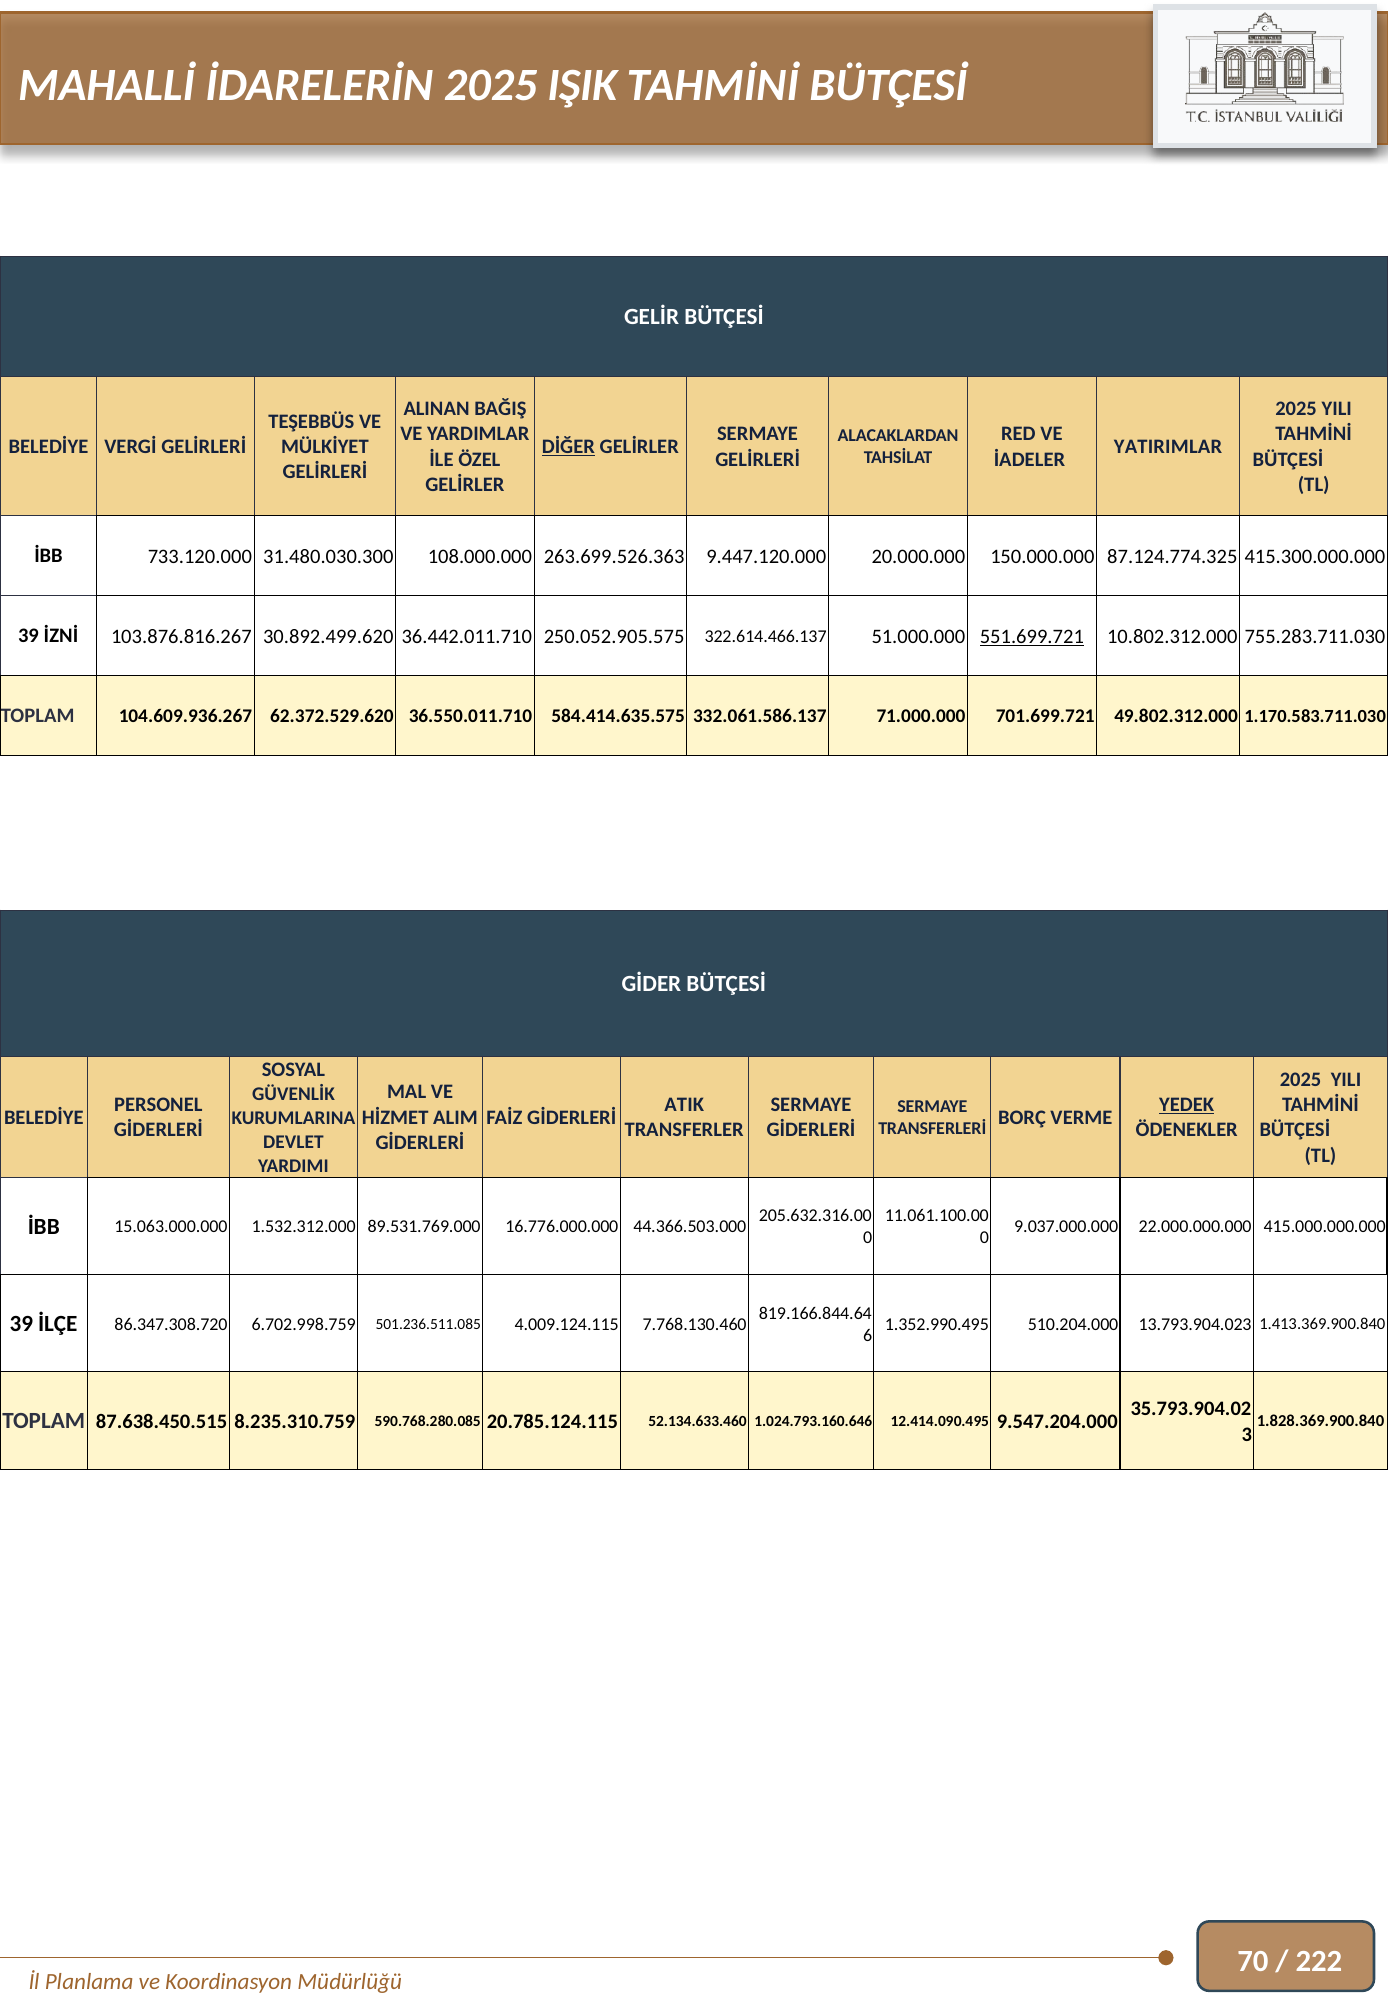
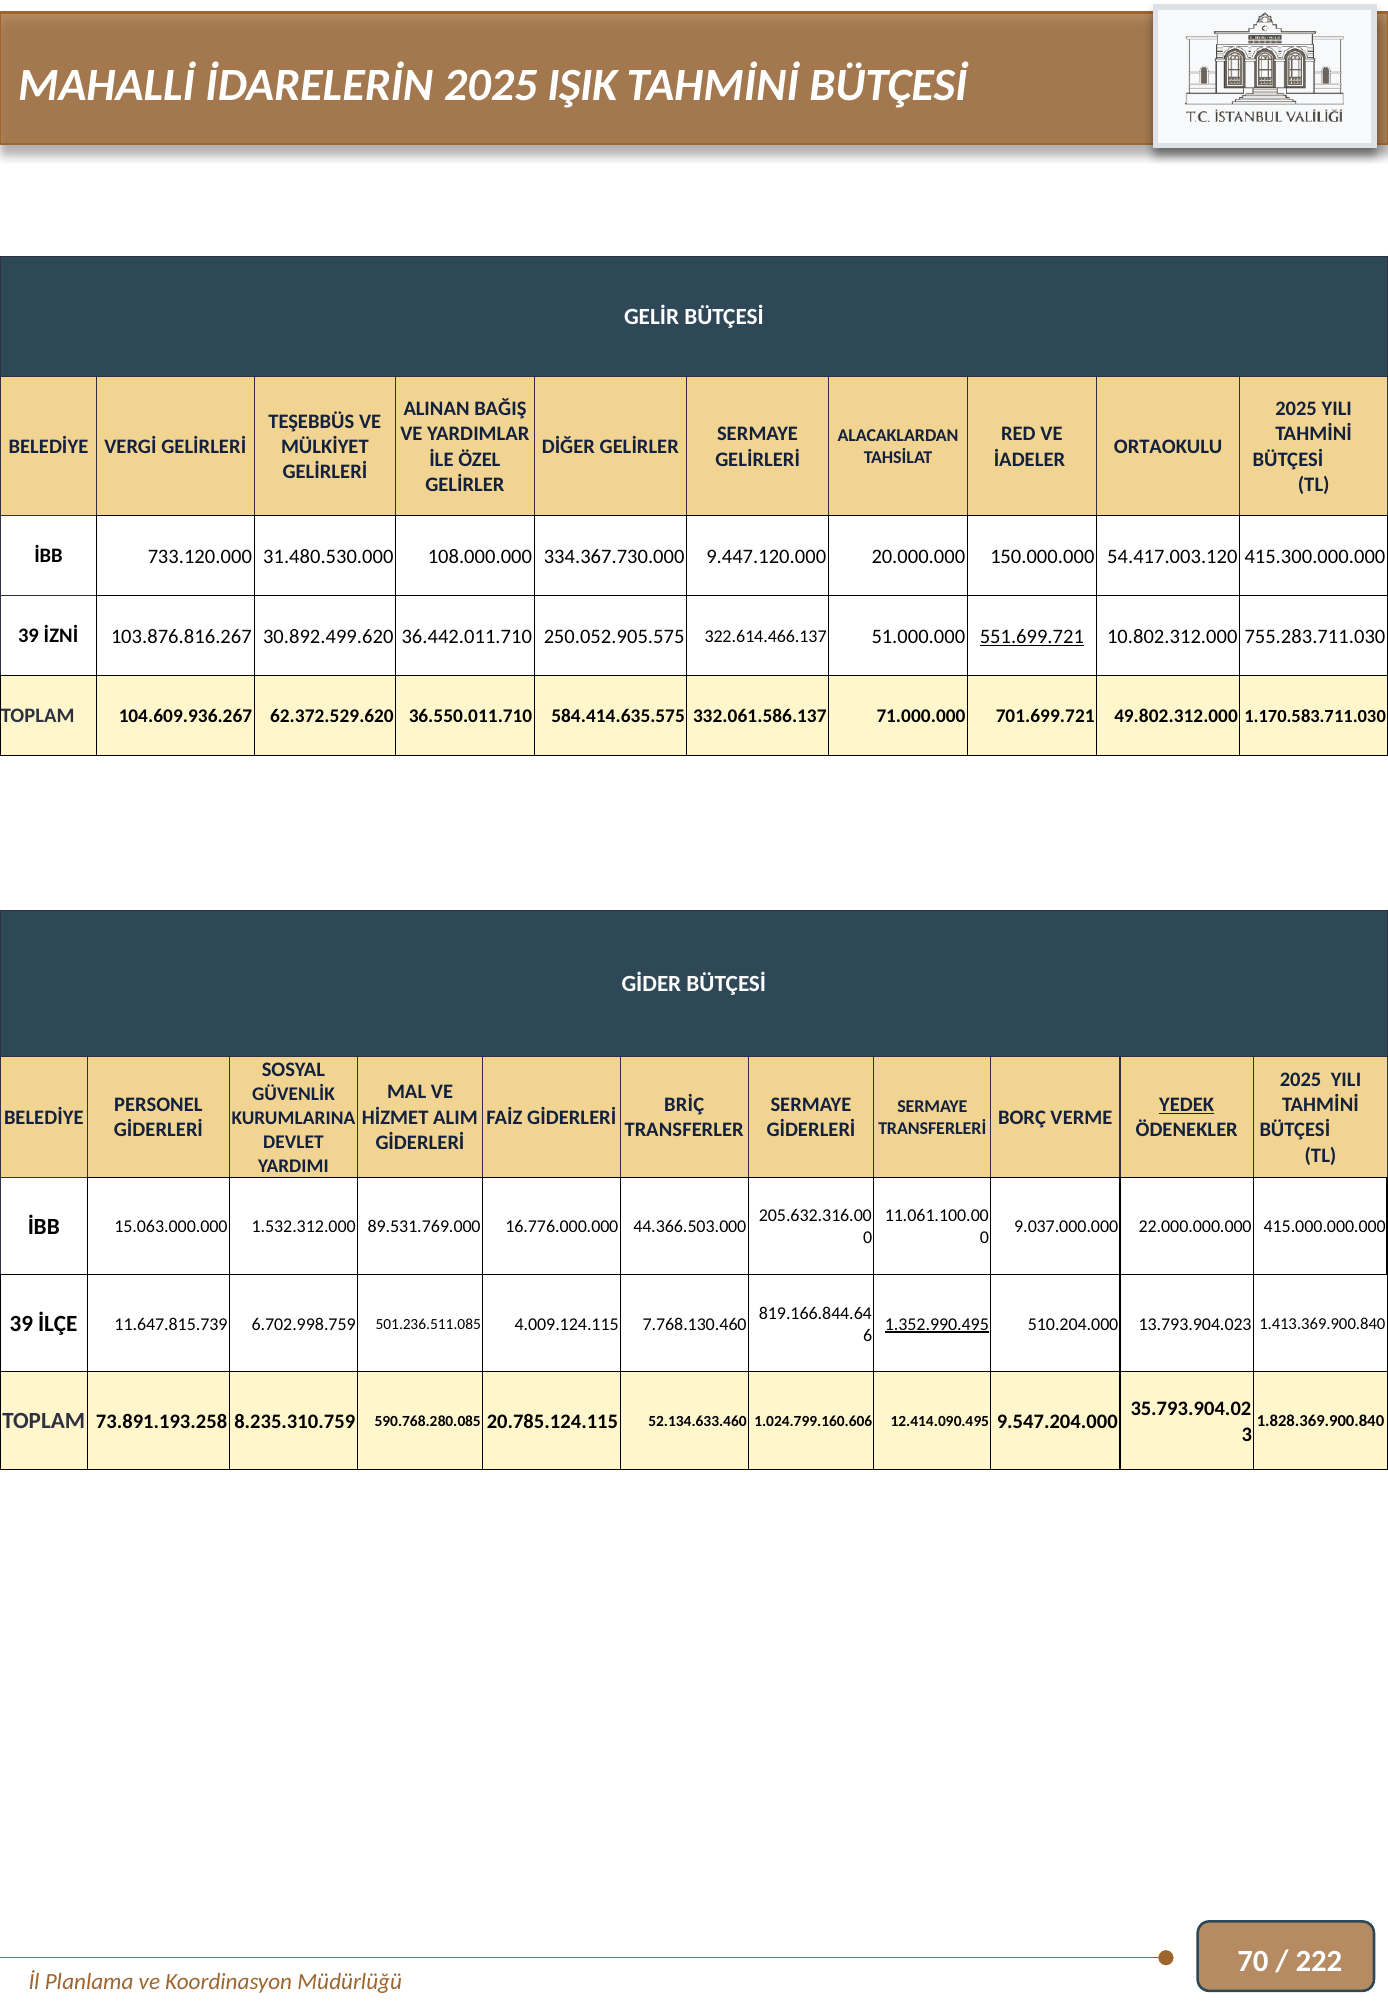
DİĞER underline: present -> none
YATIRIMLAR: YATIRIMLAR -> ORTAOKULU
31.480.030.300: 31.480.030.300 -> 31.480.530.000
263.699.526.363: 263.699.526.363 -> 334.367.730.000
87.124.774.325: 87.124.774.325 -> 54.417.003.120
ATIK: ATIK -> BRİÇ
86.347.308.720: 86.347.308.720 -> 11.647.815.739
1.352.990.495 underline: none -> present
87.638.450.515: 87.638.450.515 -> 73.891.193.258
1.024.793.160.646: 1.024.793.160.646 -> 1.024.799.160.606
